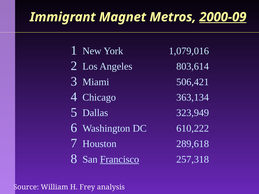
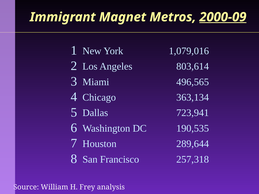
506,421: 506,421 -> 496,565
323,949: 323,949 -> 723,941
610,222: 610,222 -> 190,535
289,618: 289,618 -> 289,644
Francisco underline: present -> none
